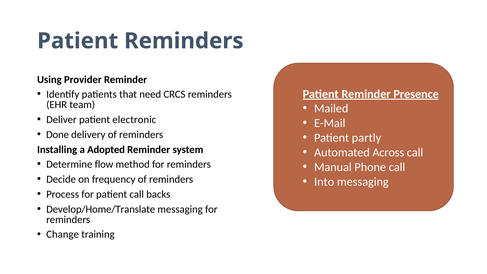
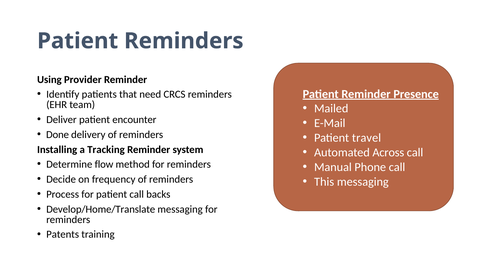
electronic: electronic -> encounter
partly: partly -> travel
Adopted: Adopted -> Tracking
Into: Into -> This
Change: Change -> Patents
